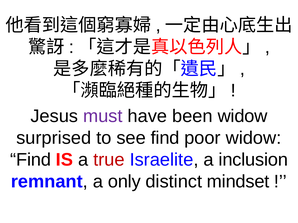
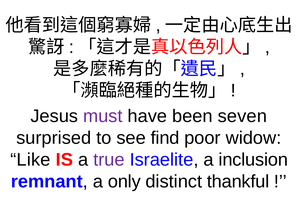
been widow: widow -> seven
Find at (31, 160): Find -> Like
true colour: red -> purple
mindset: mindset -> thankful
